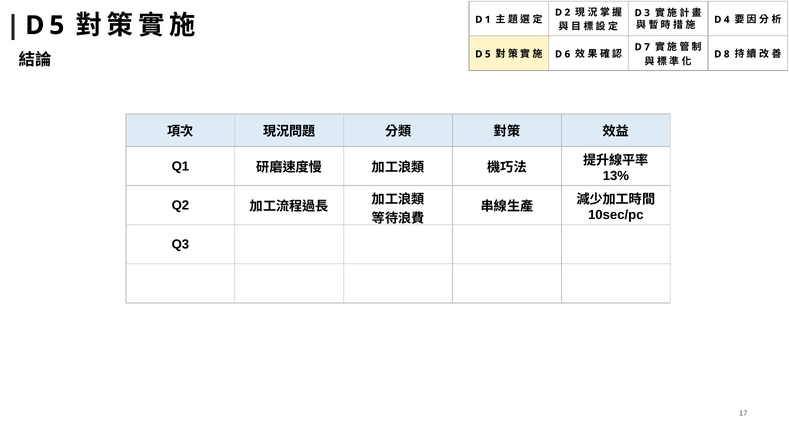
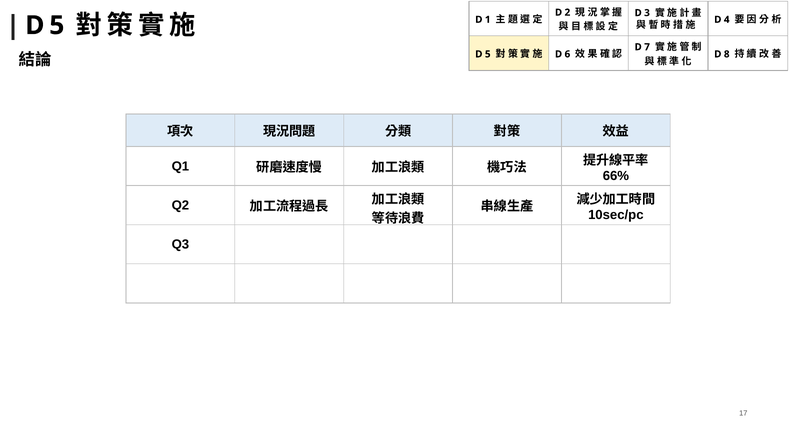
13%: 13% -> 66%
